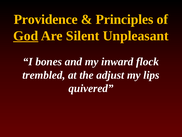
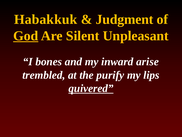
Providence: Providence -> Habakkuk
Principles: Principles -> Judgment
flock: flock -> arise
adjust: adjust -> purify
quivered underline: none -> present
